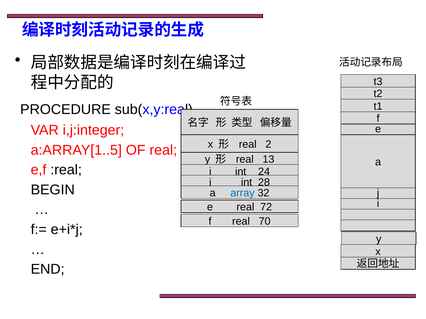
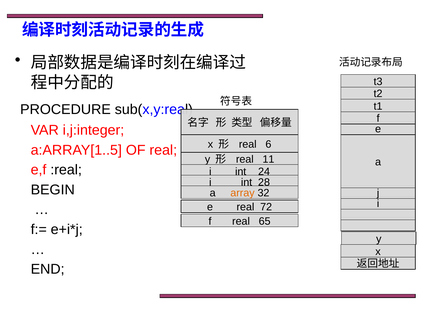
2: 2 -> 6
13: 13 -> 11
array colour: blue -> orange
70: 70 -> 65
